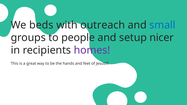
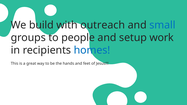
beds: beds -> build
nicer: nicer -> work
homes colour: purple -> blue
